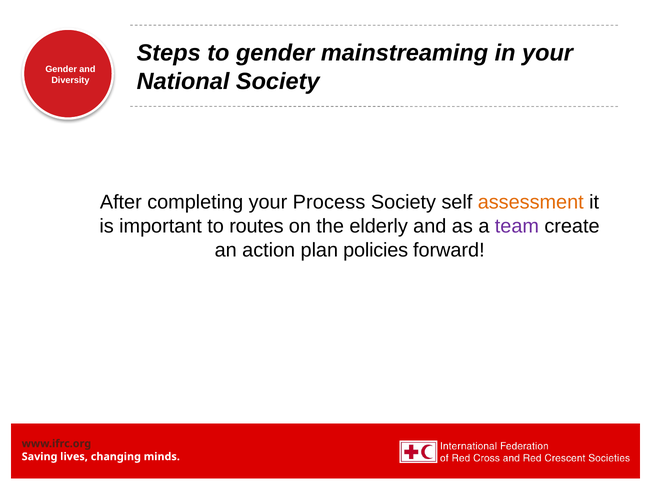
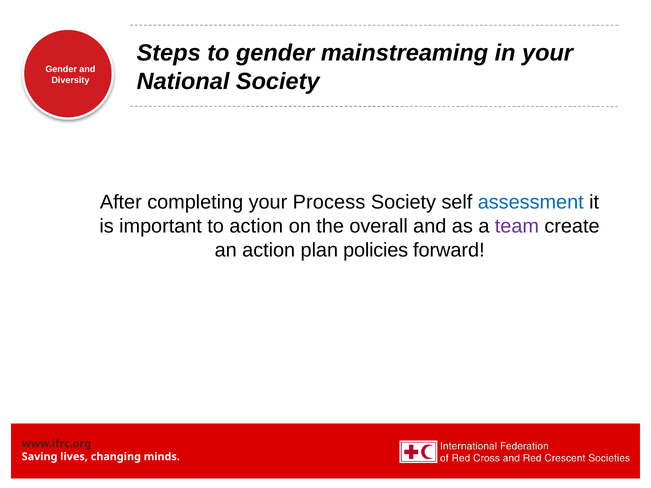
assessment colour: orange -> blue
to routes: routes -> action
elderly: elderly -> overall
